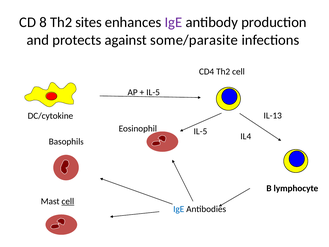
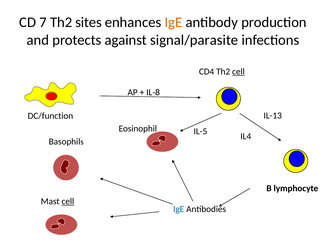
8: 8 -> 7
IgE at (173, 22) colour: purple -> orange
some/parasite: some/parasite -> signal/parasite
cell at (238, 71) underline: none -> present
IL-5 at (153, 92): IL-5 -> IL-8
DC/cytokine: DC/cytokine -> DC/function
